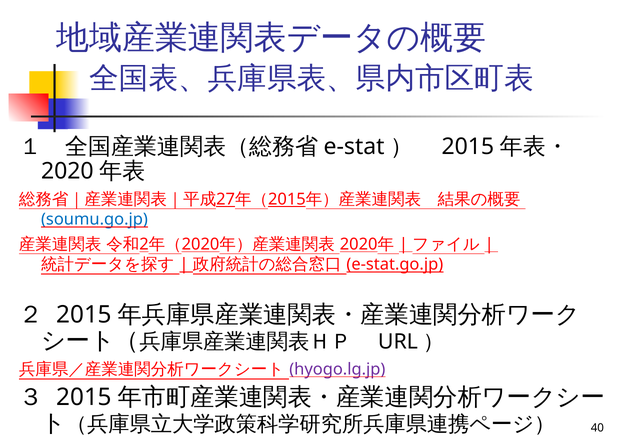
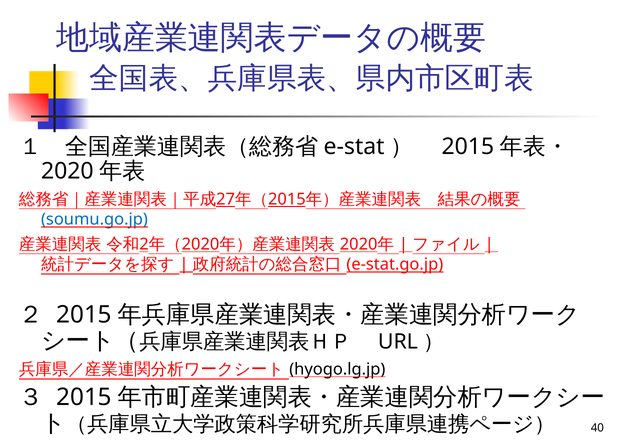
hyogo.lg.jp colour: purple -> black
